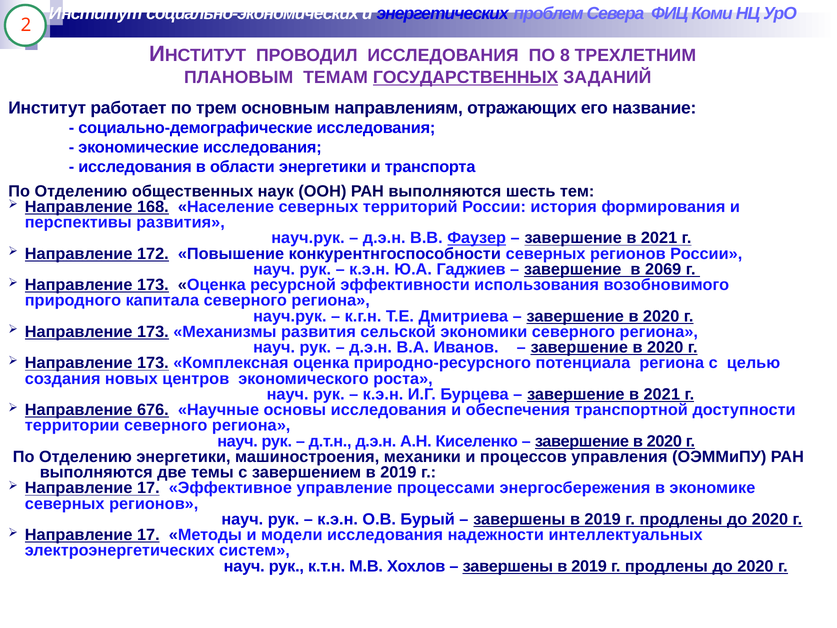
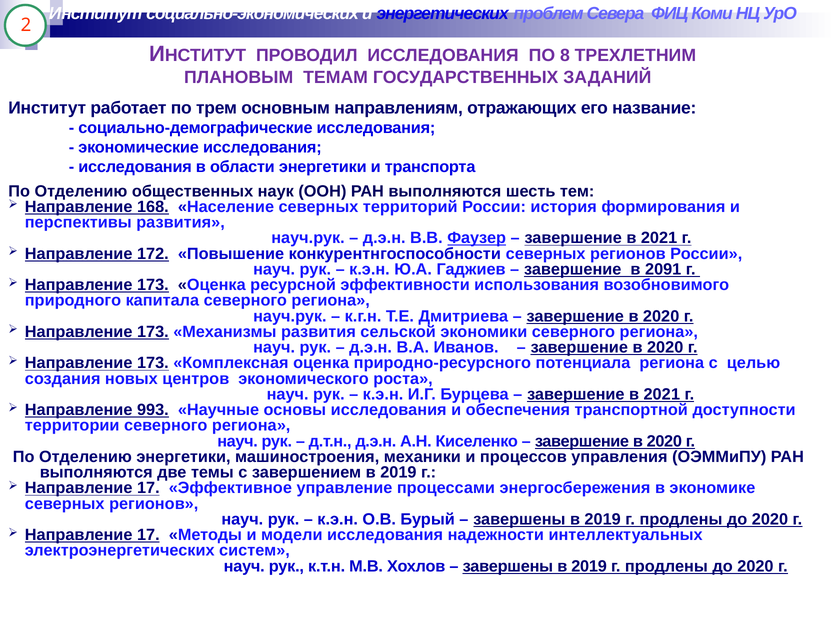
ГОСУДАРСТВЕННЫХ underline: present -> none
2069: 2069 -> 2091
676: 676 -> 993
